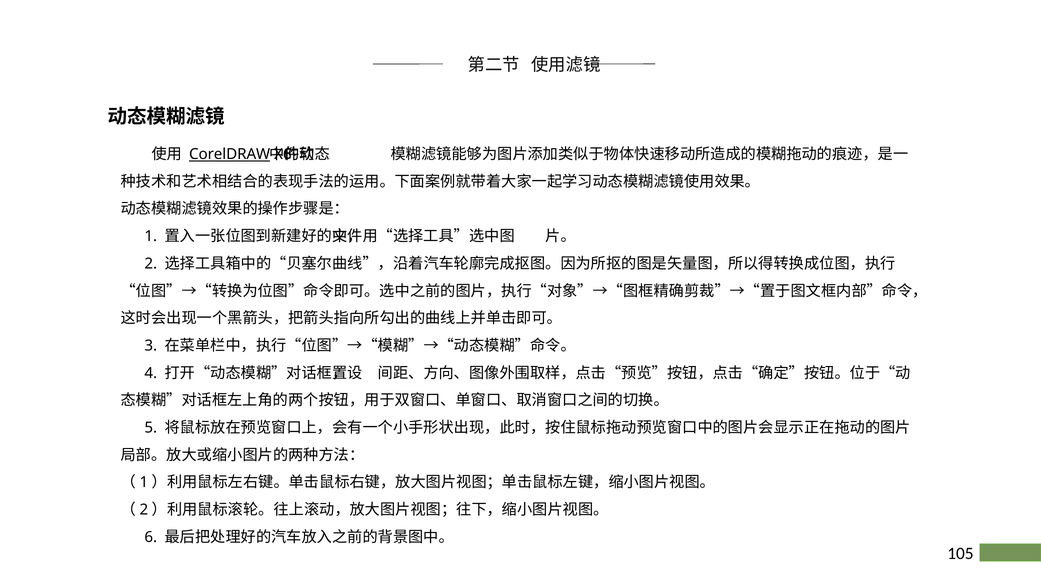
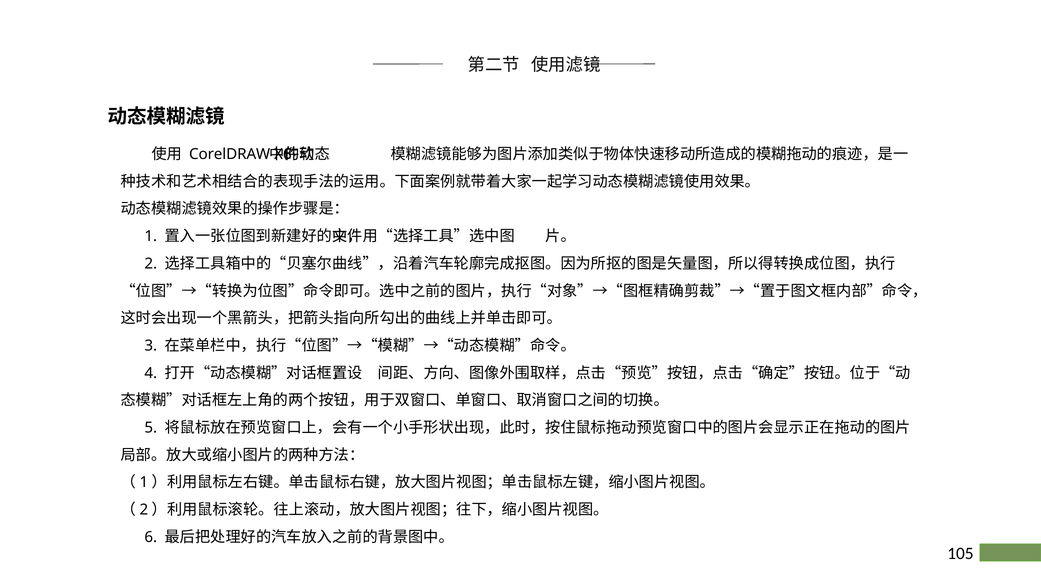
CorelDRAW underline: present -> none
